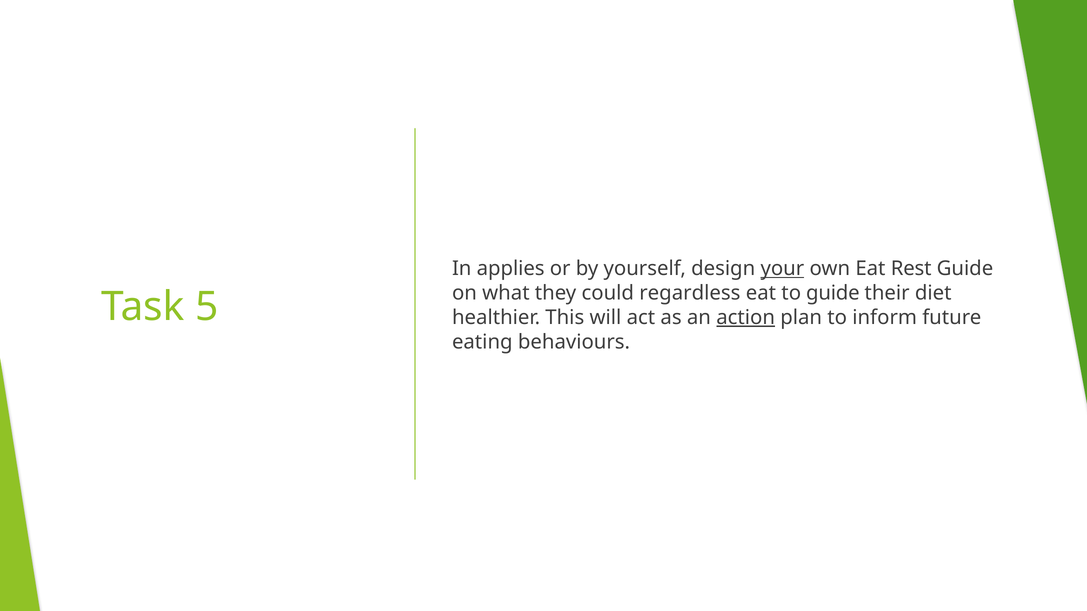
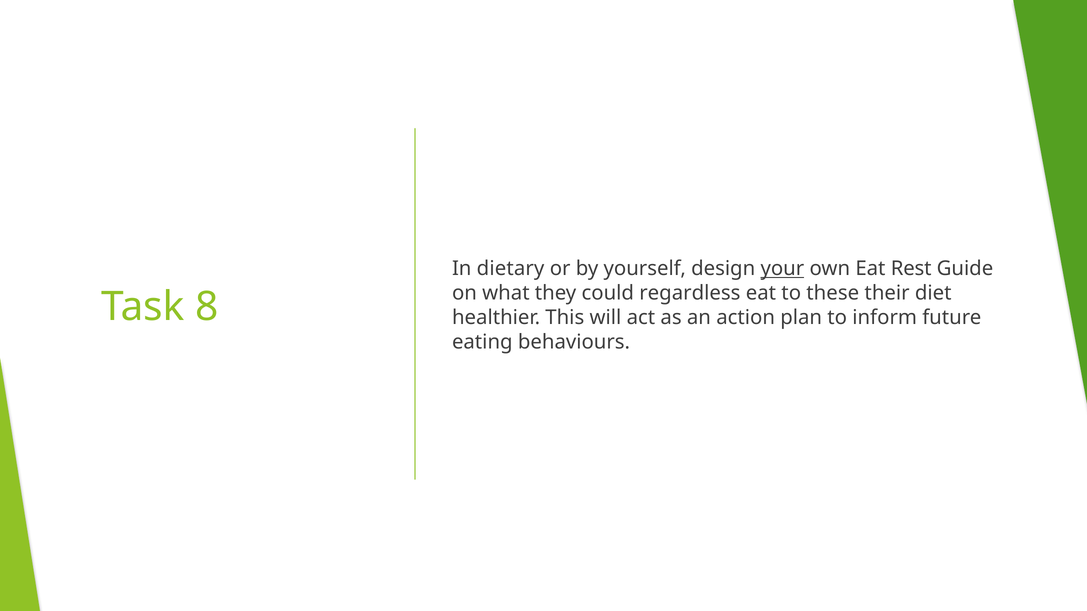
applies: applies -> dietary
to guide: guide -> these
5: 5 -> 8
action underline: present -> none
